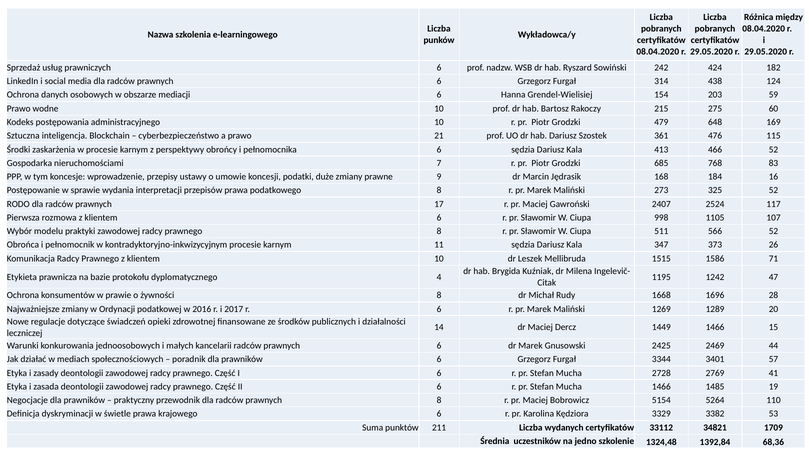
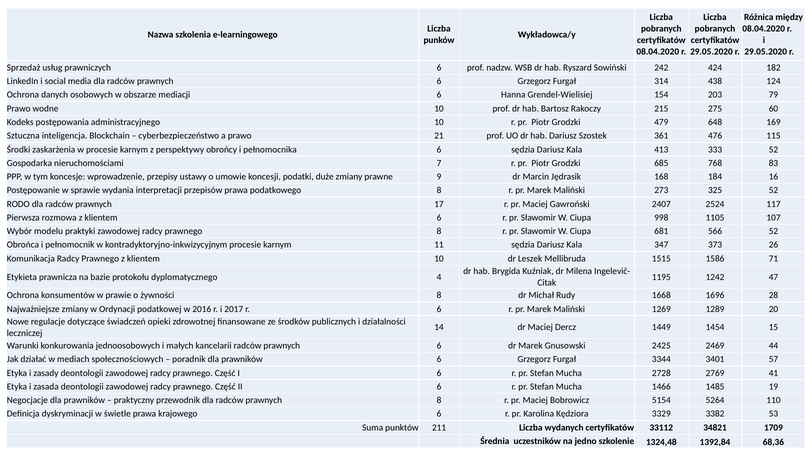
59: 59 -> 79
466: 466 -> 333
511: 511 -> 681
1449 1466: 1466 -> 1454
